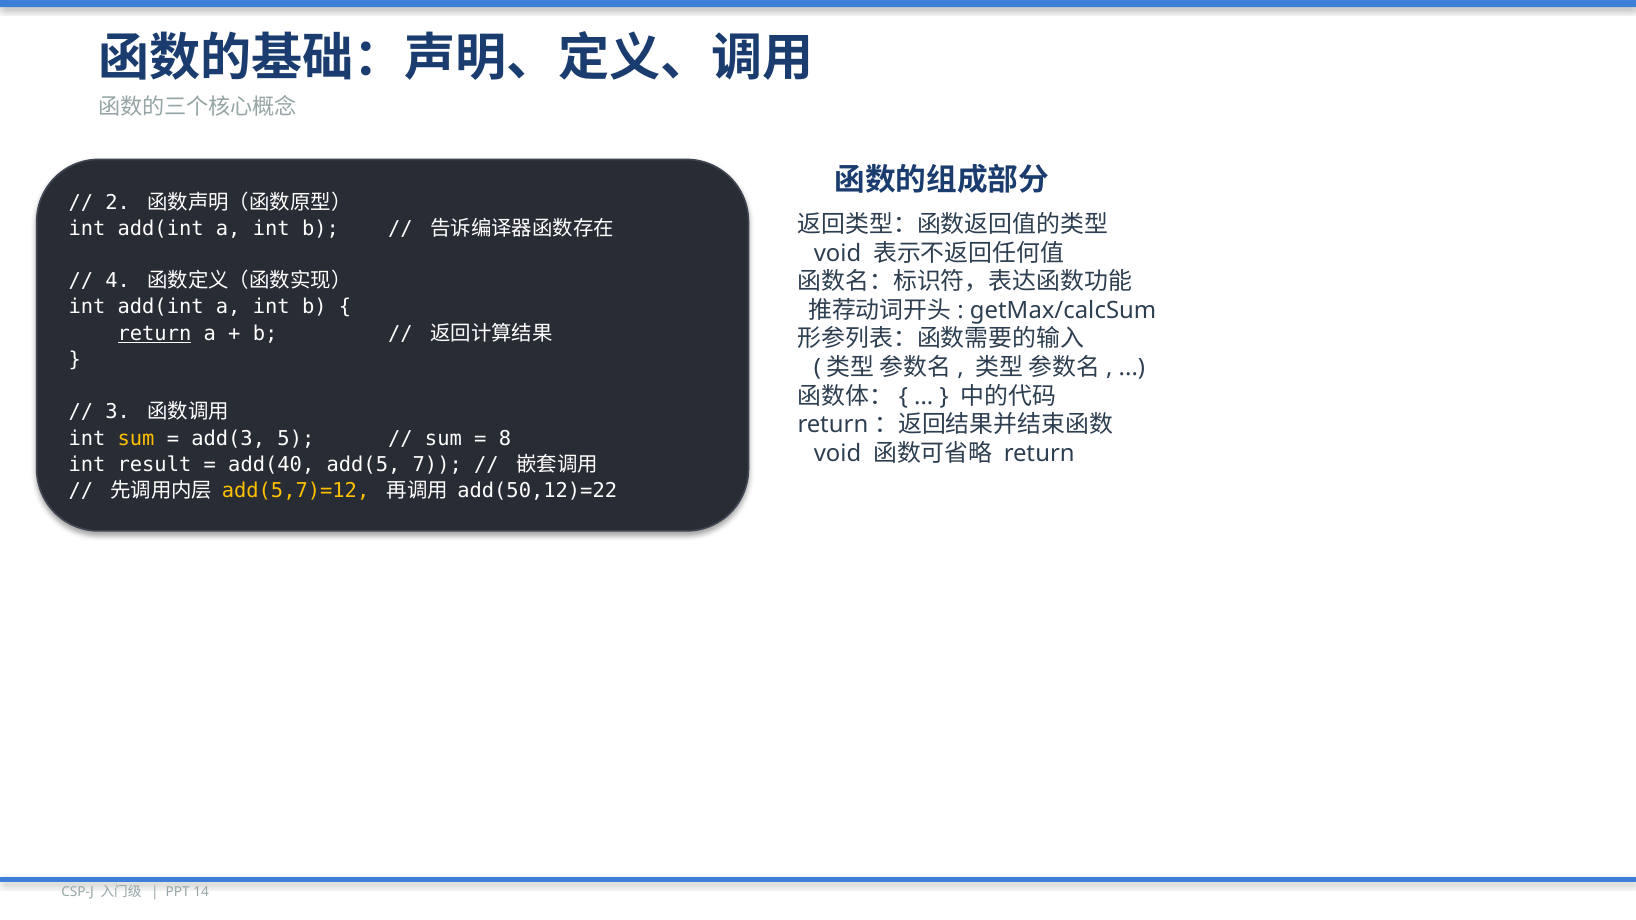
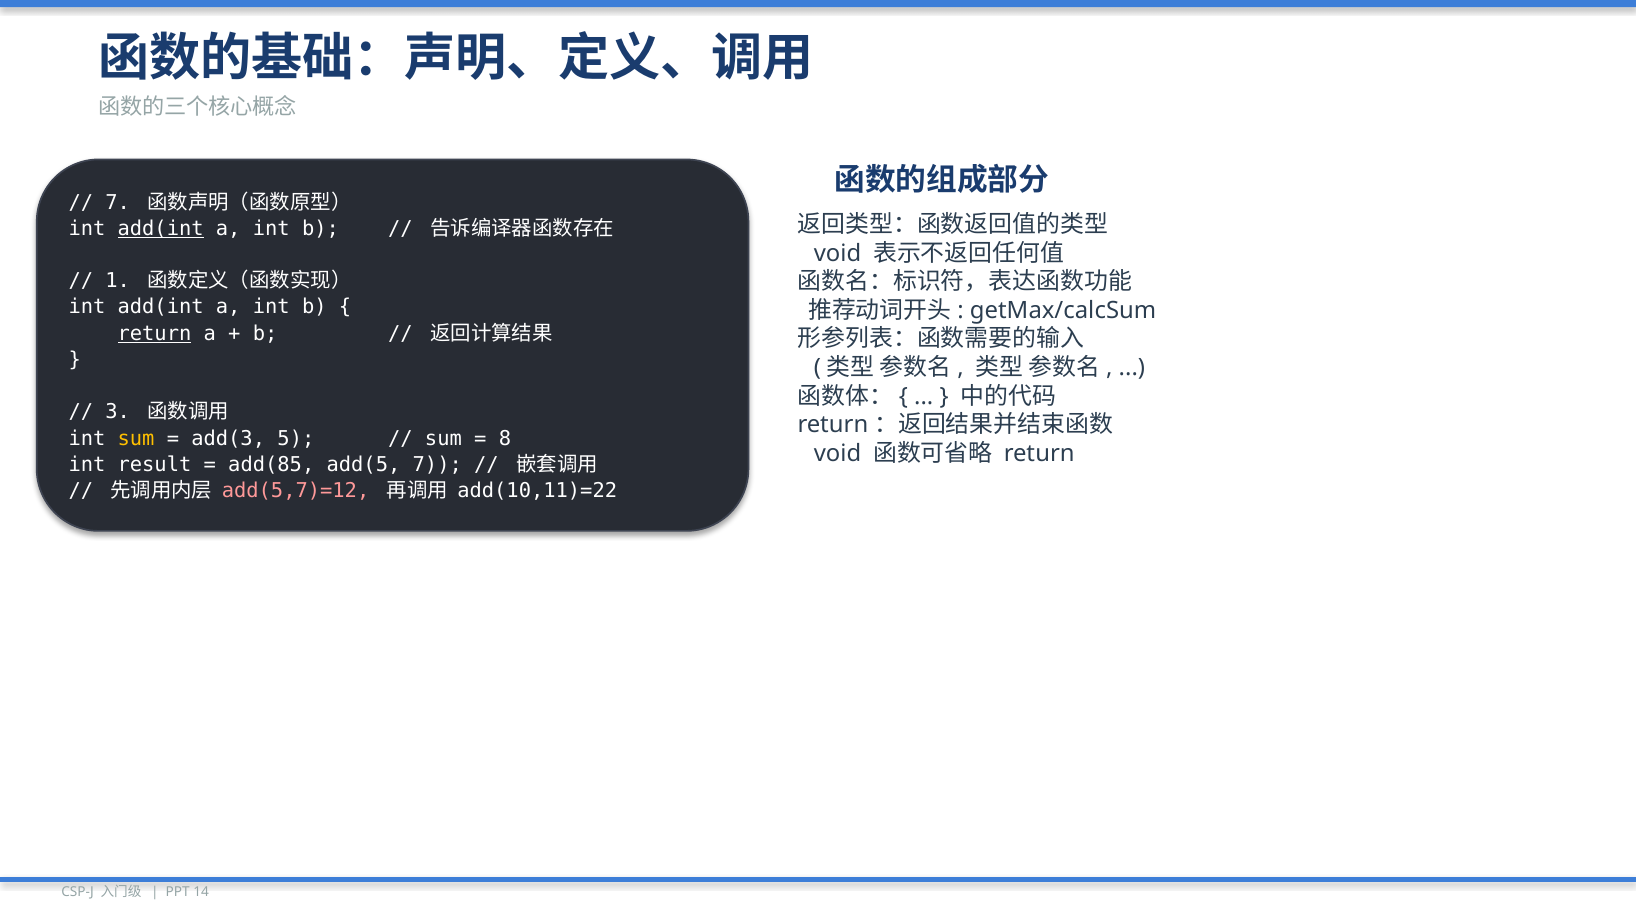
2 at (118, 202): 2 -> 7
add(int at (161, 229) underline: none -> present
4: 4 -> 1
add(40: add(40 -> add(85
add(5,7)=12 colour: yellow -> pink
add(50,12)=22: add(50,12)=22 -> add(10,11)=22
